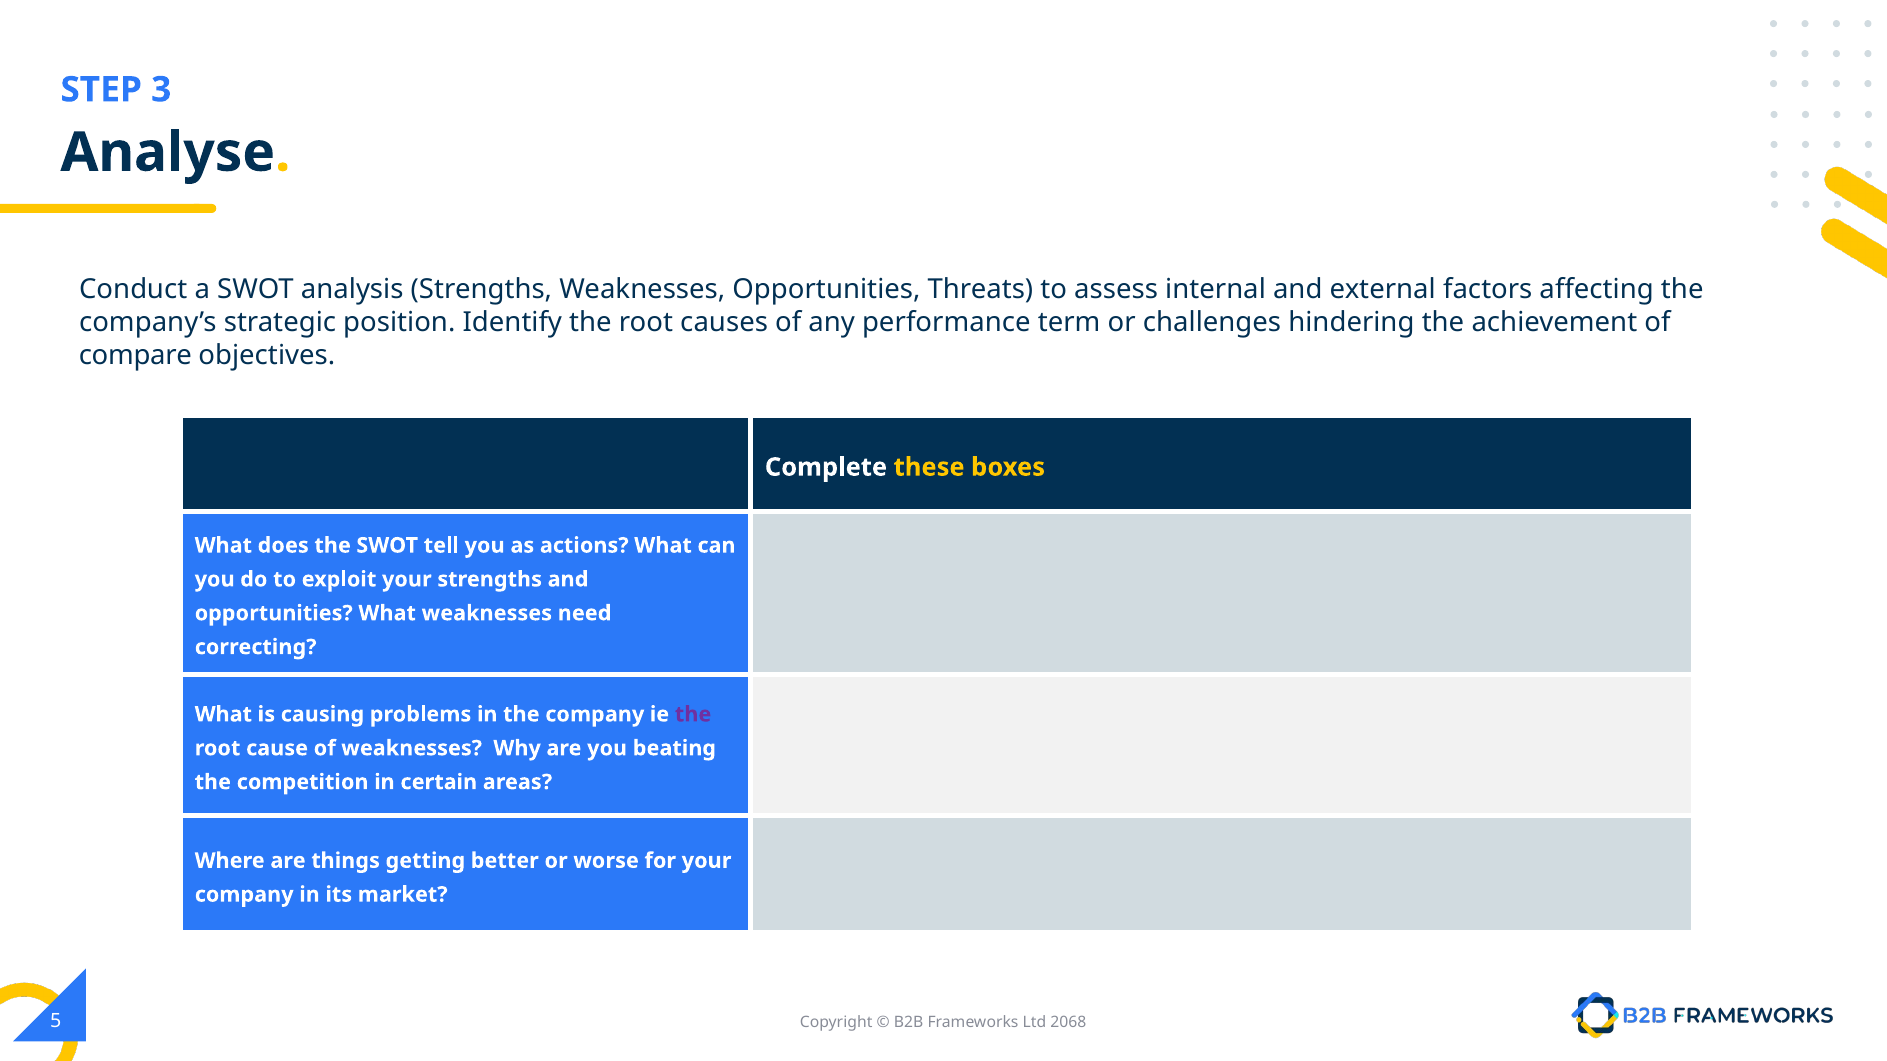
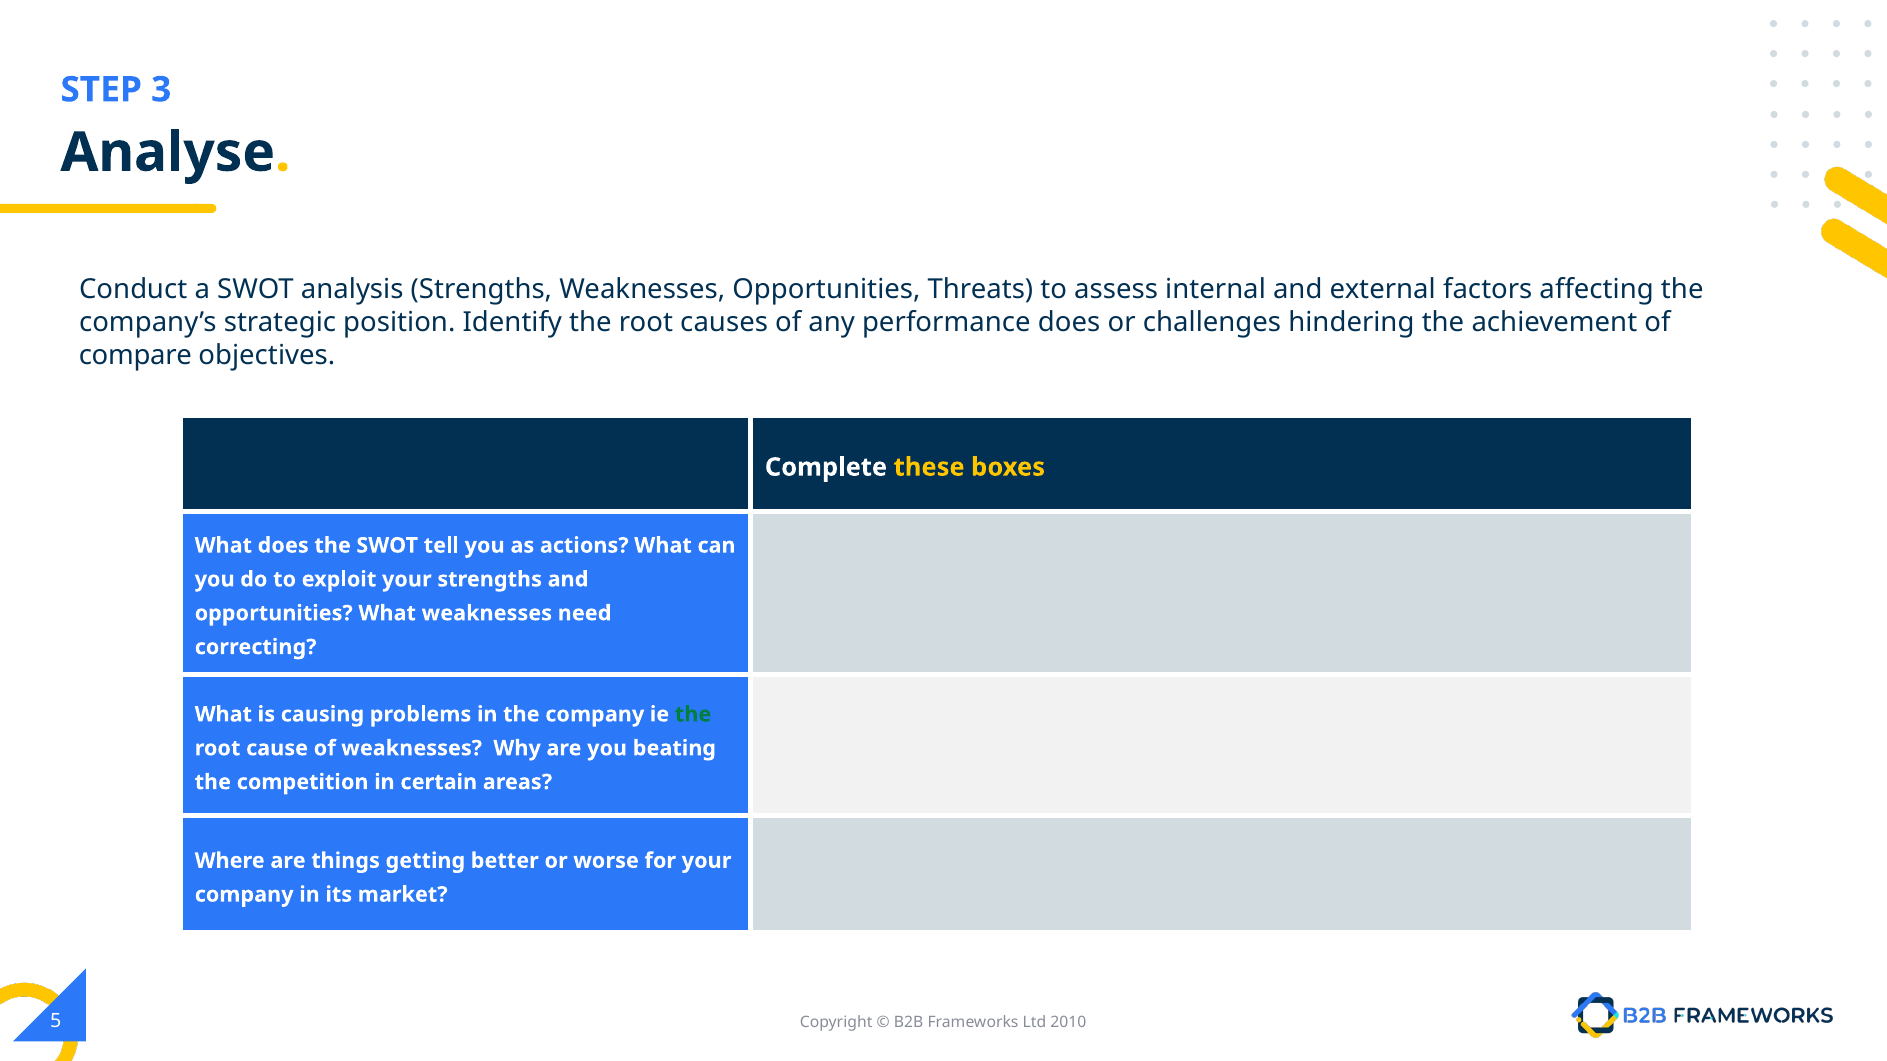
performance term: term -> does
the at (693, 715) colour: purple -> green
2068: 2068 -> 2010
